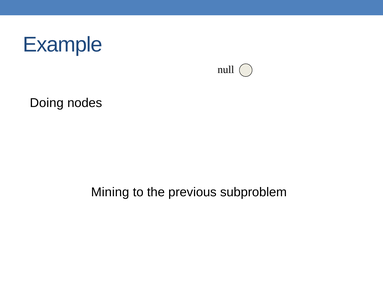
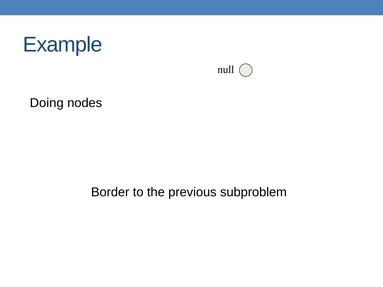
Mining: Mining -> Border
